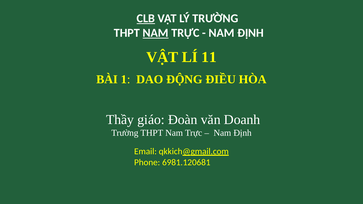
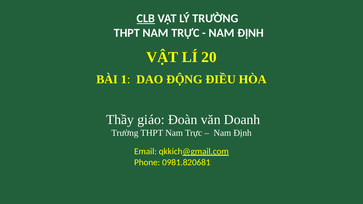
NAM at (156, 33) underline: present -> none
11: 11 -> 20
6981.120681: 6981.120681 -> 0981.820681
